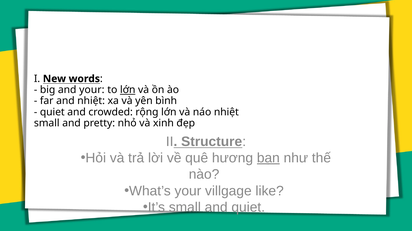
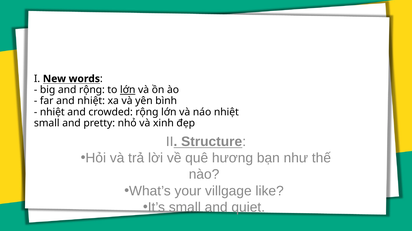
and your: your -> rộng
quiet at (52, 112): quiet -> nhiệt
bạn underline: present -> none
